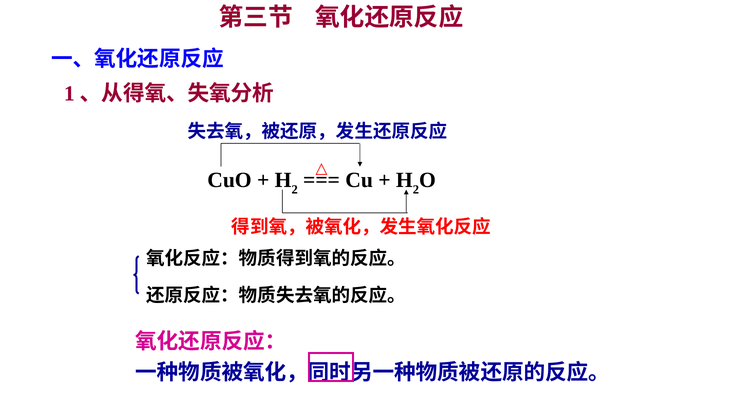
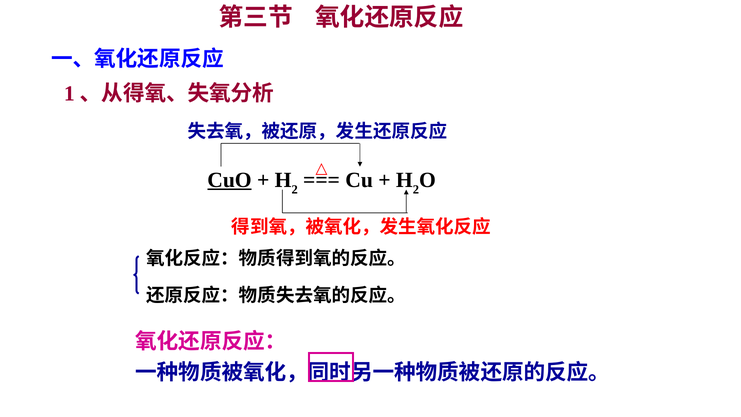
CuO underline: none -> present
